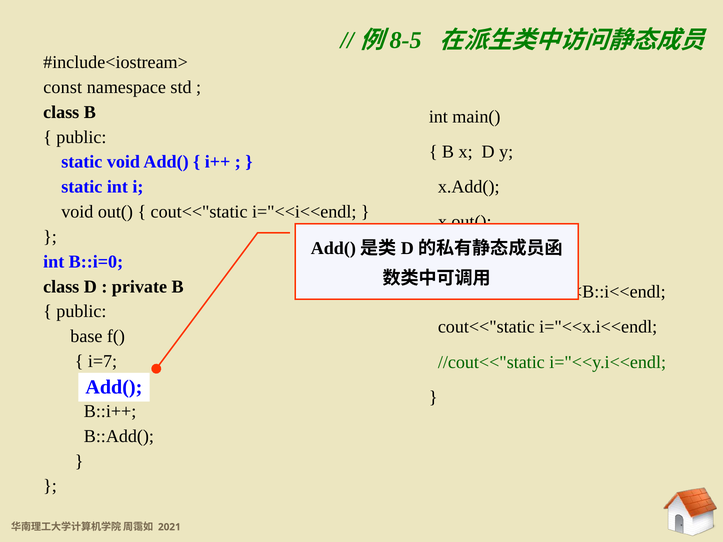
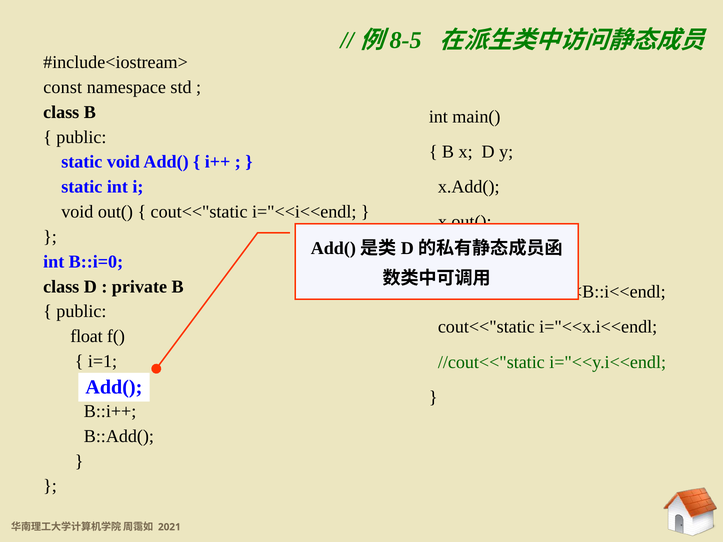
base: base -> float
i=7: i=7 -> i=1
